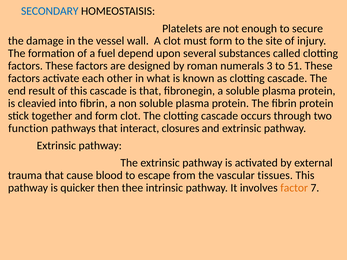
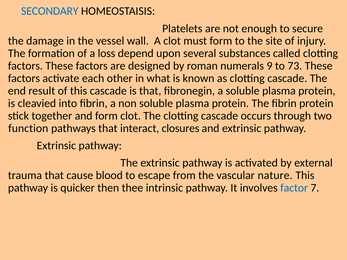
fuel: fuel -> loss
3: 3 -> 9
51: 51 -> 73
tissues: tissues -> nature
factor colour: orange -> blue
